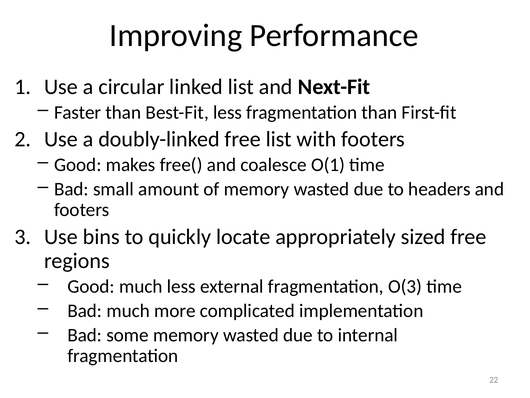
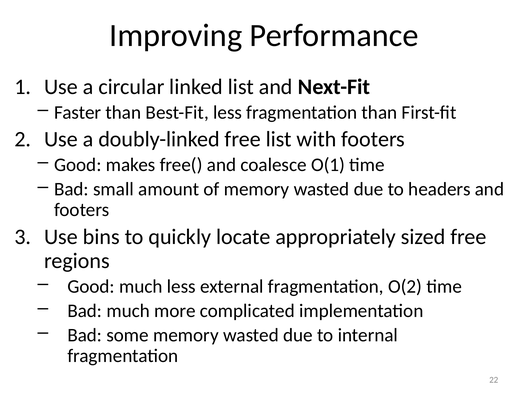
O(3: O(3 -> O(2
